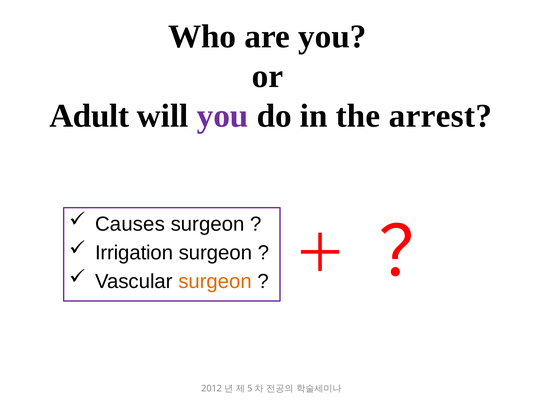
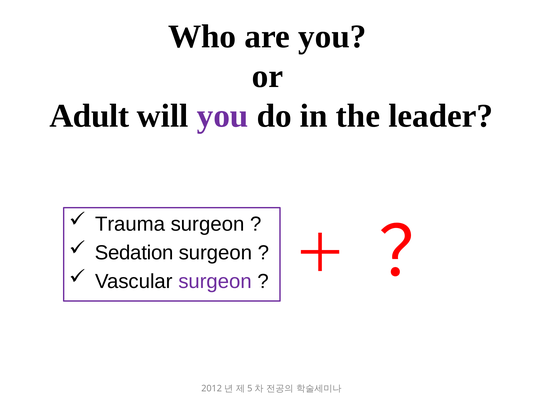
arrest: arrest -> leader
Causes: Causes -> Trauma
Irrigation: Irrigation -> Sedation
surgeon at (215, 282) colour: orange -> purple
